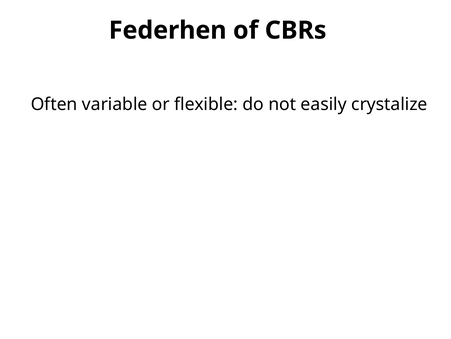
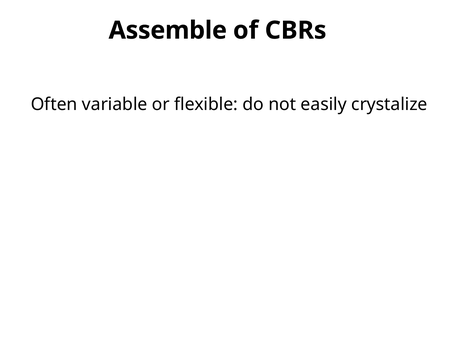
Federhen: Federhen -> Assemble
